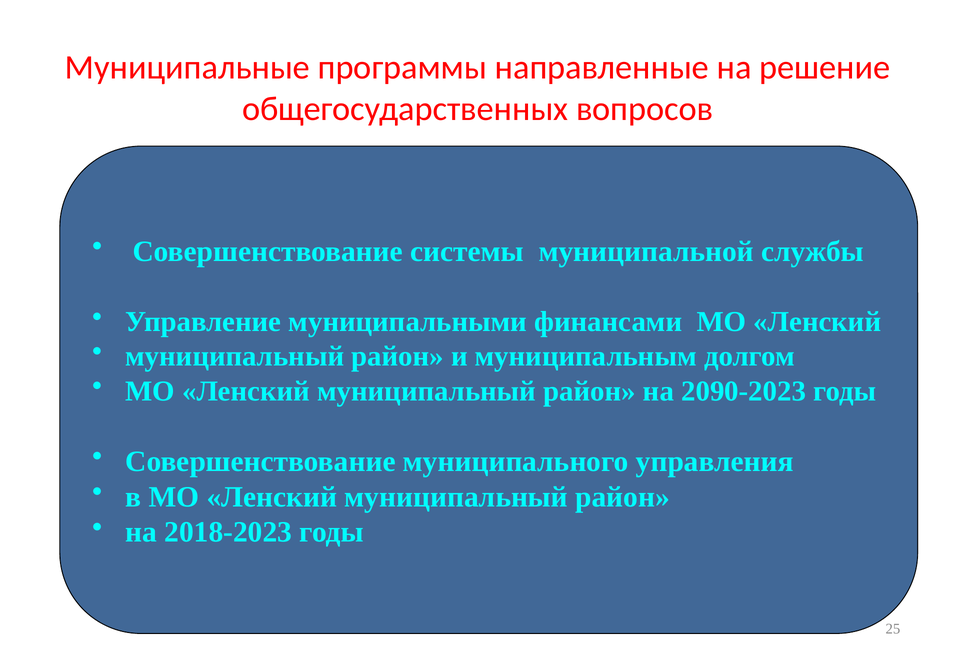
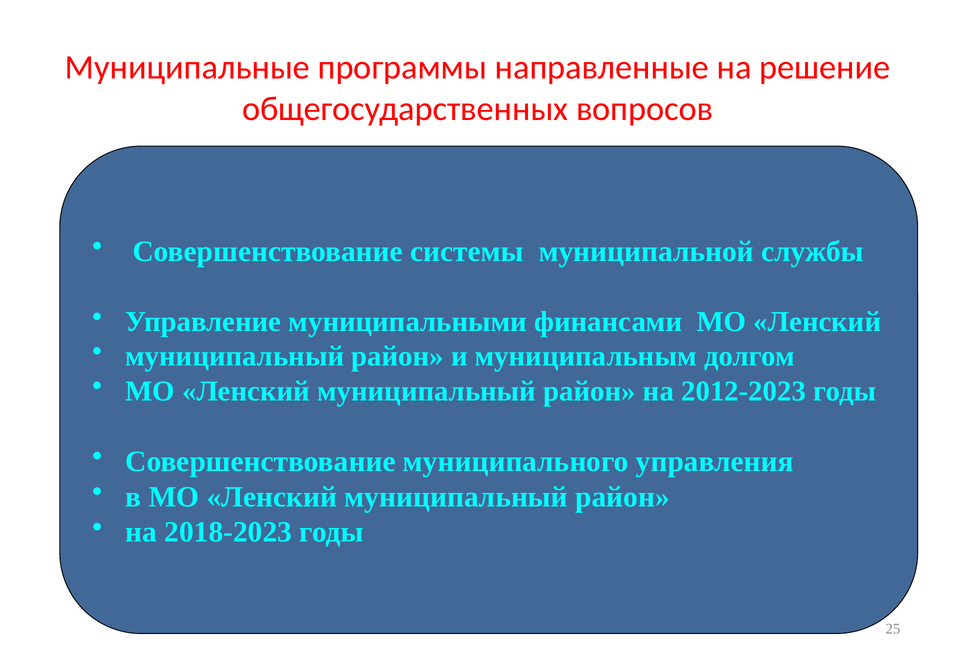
2090-2023: 2090-2023 -> 2012-2023
